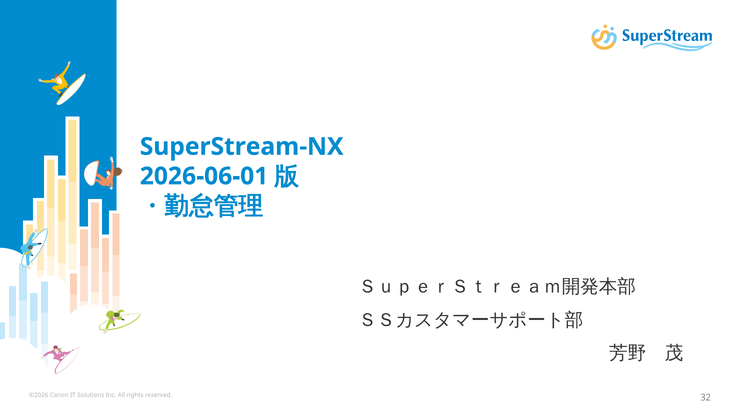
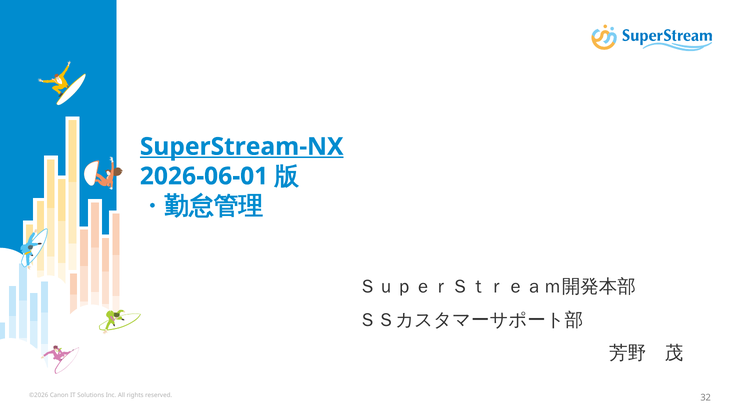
SuperStream-NX underline: none -> present
